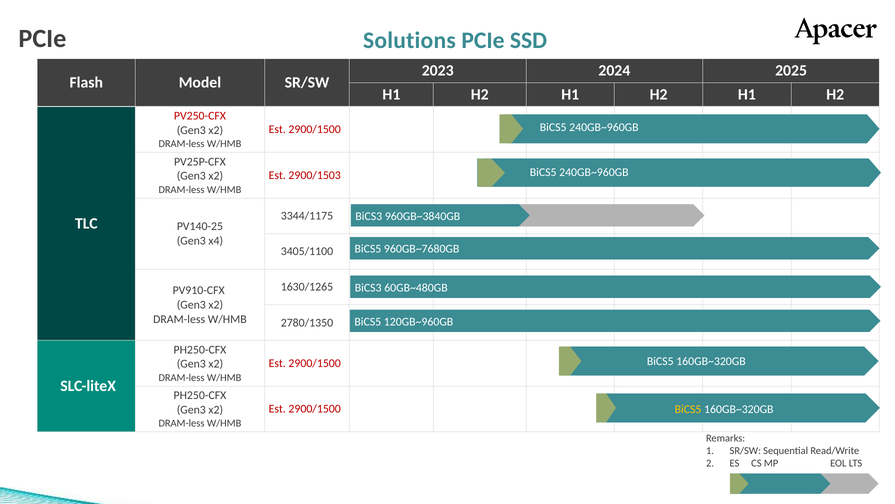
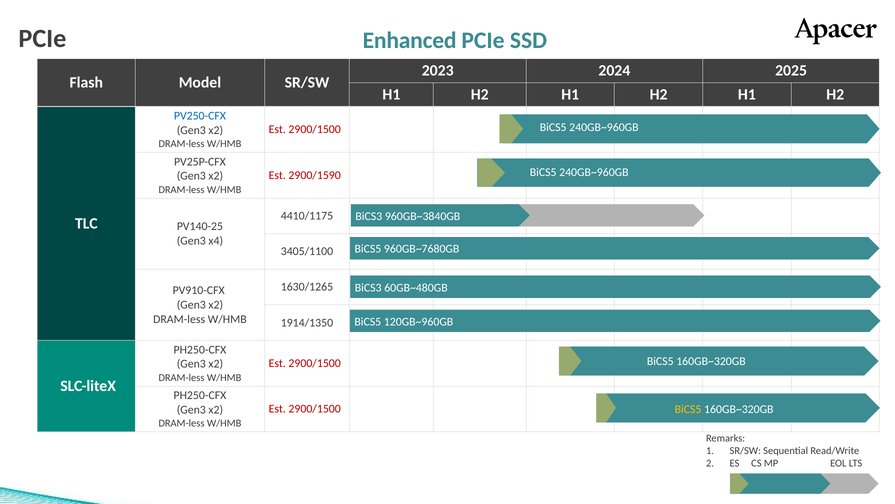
Solutions: Solutions -> Enhanced
PV250-CFX colour: red -> blue
2900/1503: 2900/1503 -> 2900/1590
3344/1175: 3344/1175 -> 4410/1175
2780/1350: 2780/1350 -> 1914/1350
